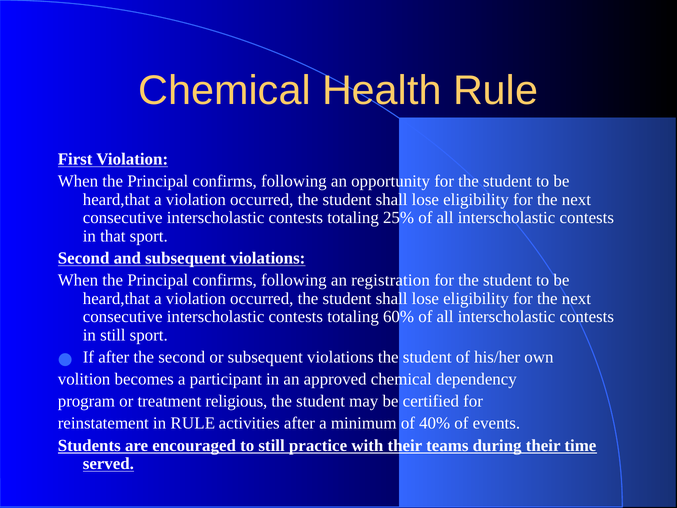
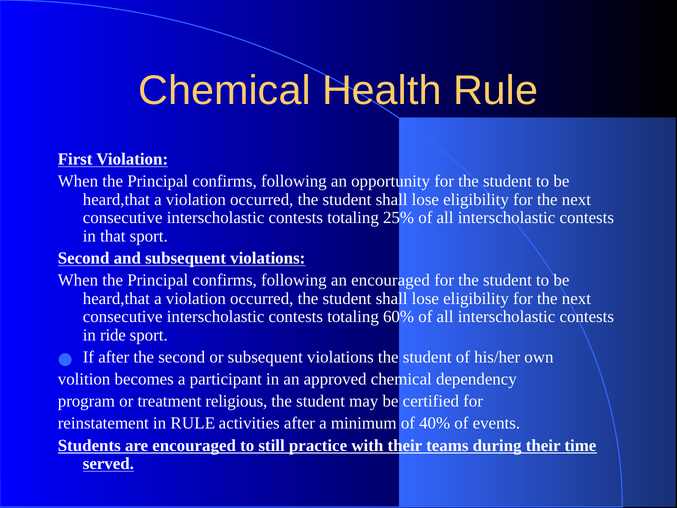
an registration: registration -> encouraged
in still: still -> ride
